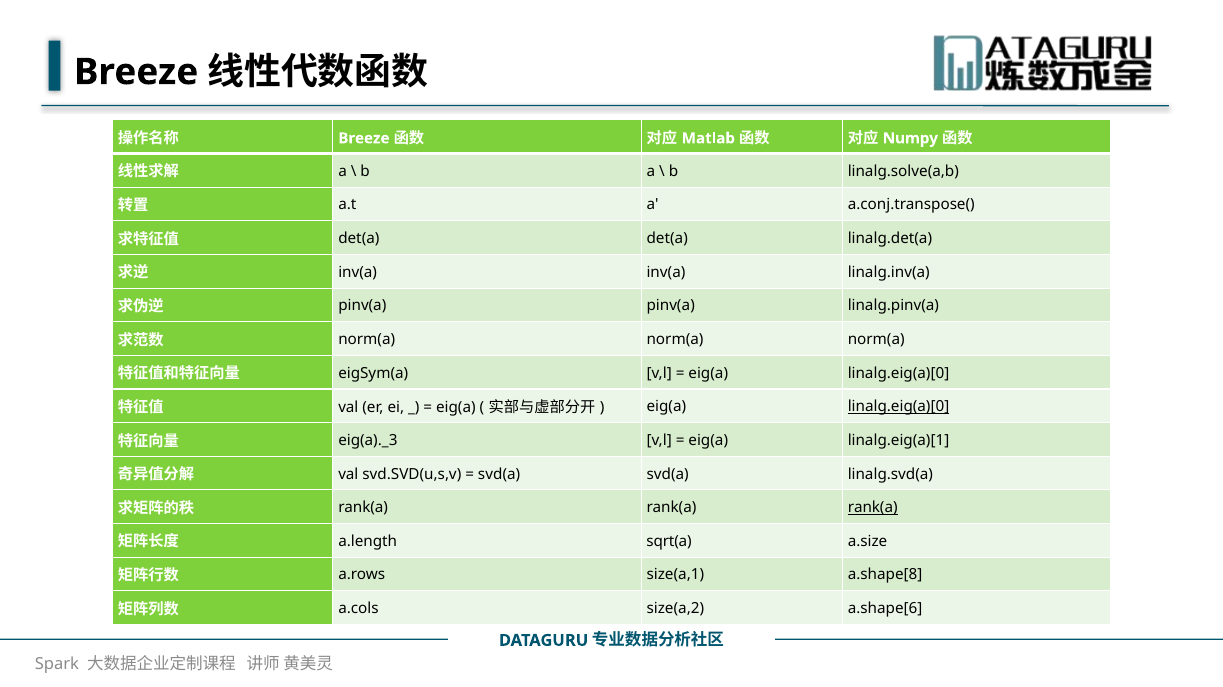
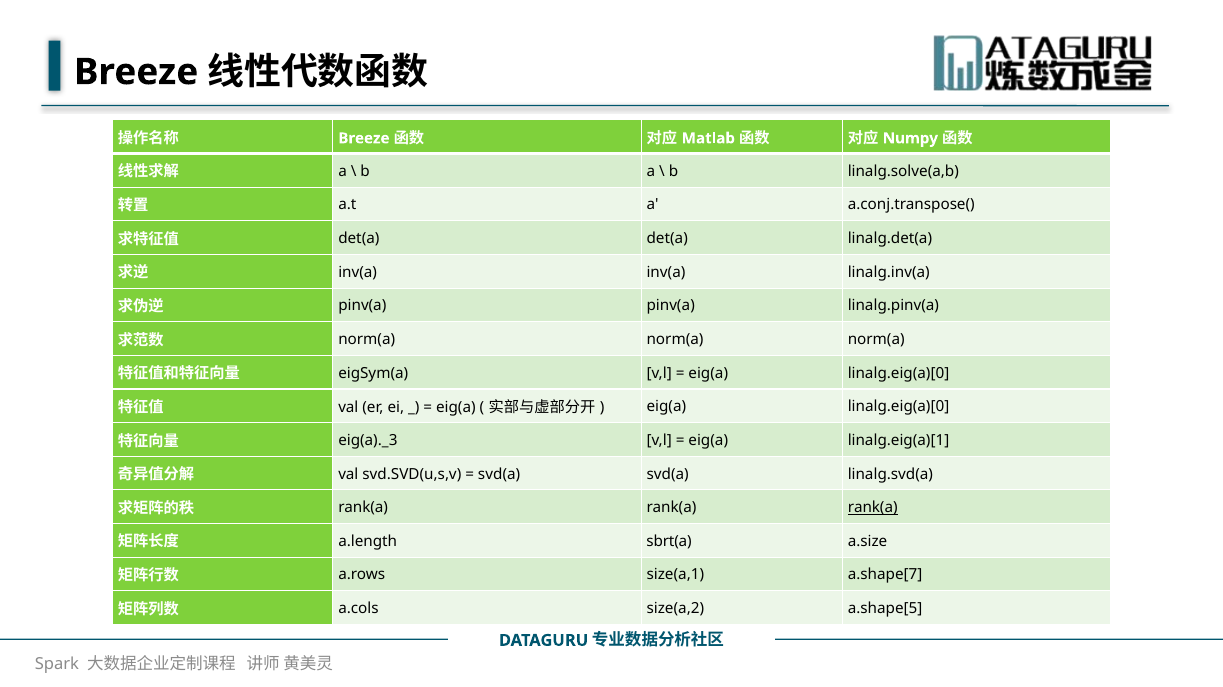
linalg.eig(a)[0 at (899, 407) underline: present -> none
sqrt(a: sqrt(a -> sbrt(a
a.shape[8: a.shape[8 -> a.shape[7
a.shape[6: a.shape[6 -> a.shape[5
